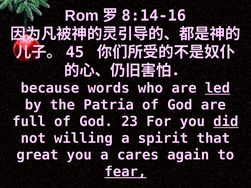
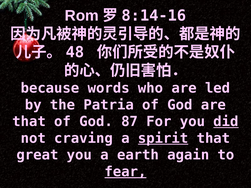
45: 45 -> 48
led underline: present -> none
full at (29, 122): full -> that
23: 23 -> 87
willing: willing -> craving
spirit underline: none -> present
cares: cares -> earth
